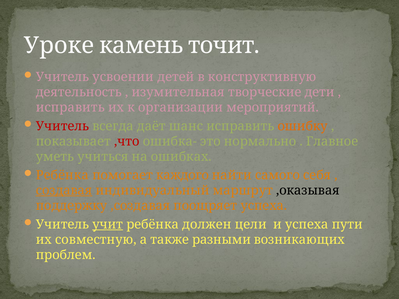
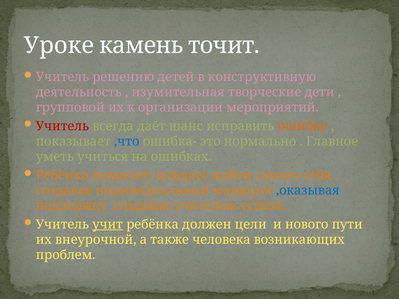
усвоении: усвоении -> решению
исправить at (70, 108): исправить -> групповой
,что colour: red -> blue
создавая underline: present -> none
,оказывая colour: black -> blue
поощряет: поощряет -> учителем
и успеха: успеха -> нового
совместную: совместную -> внеурочной
разными: разными -> человека
